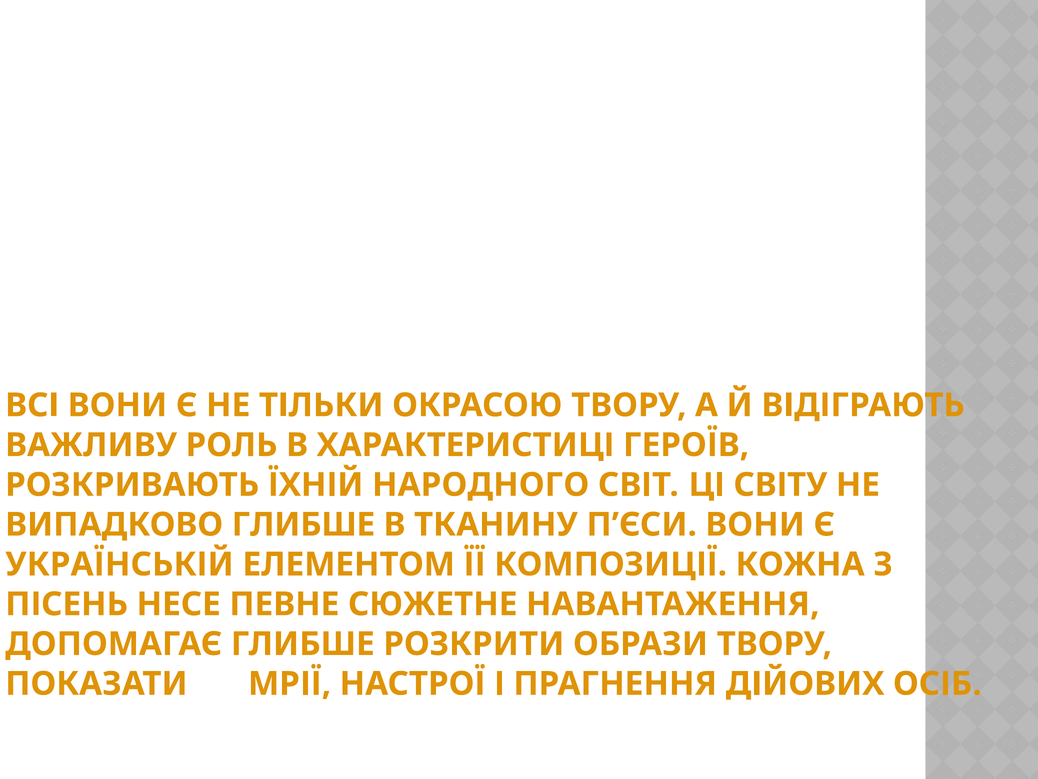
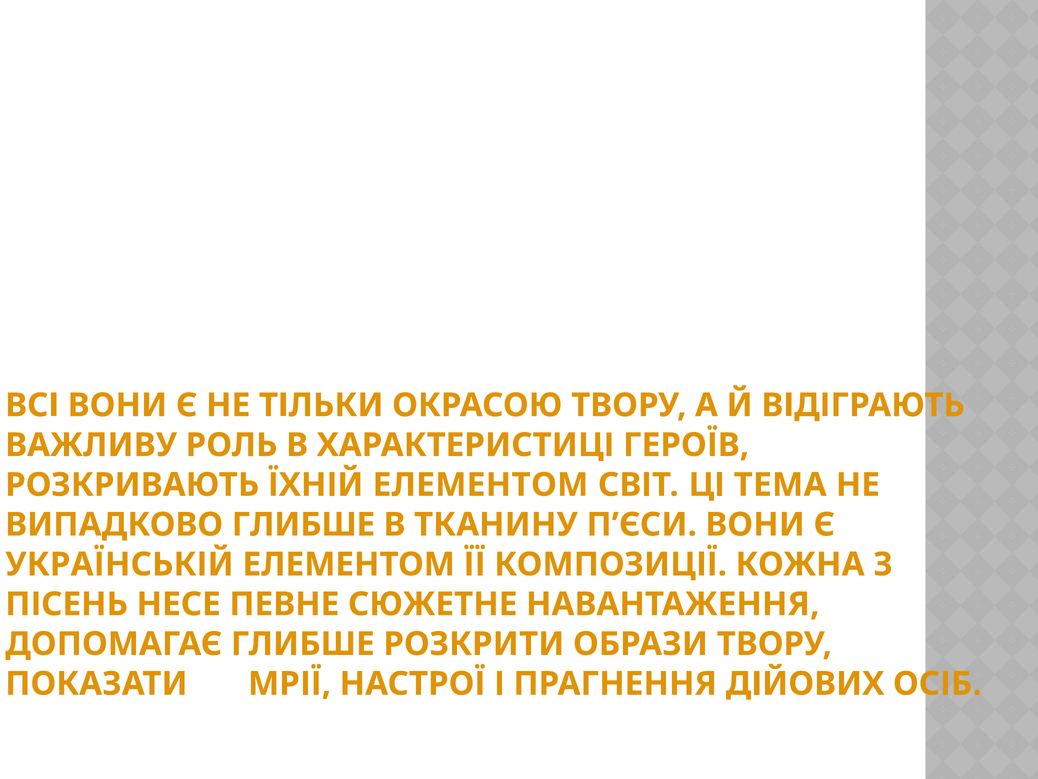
ЇХНІЙ НАРОДНОГО: НАРОДНОГО -> ЕЛЕМЕНТОМ
СВІТУ: СВІТУ -> ТЕМА
